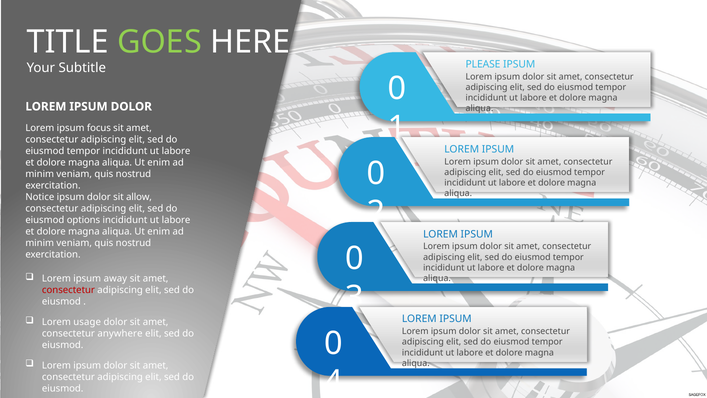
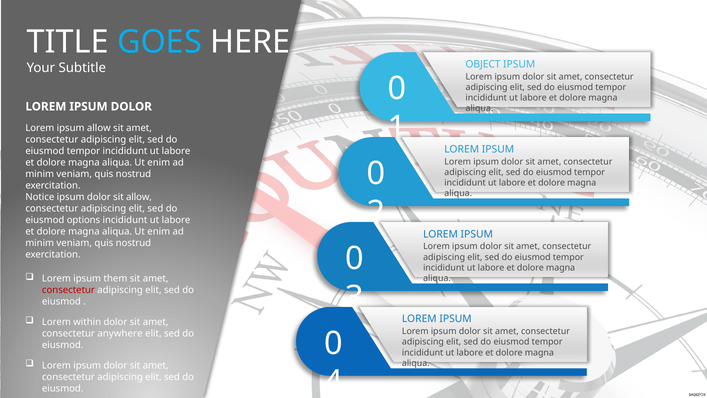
GOES colour: light green -> light blue
PLEASE: PLEASE -> OBJECT
ipsum focus: focus -> allow
away: away -> them
usage: usage -> within
